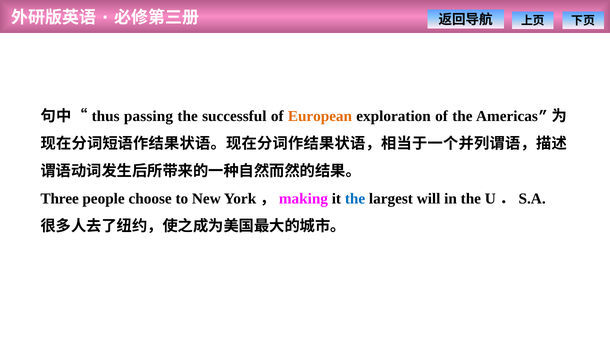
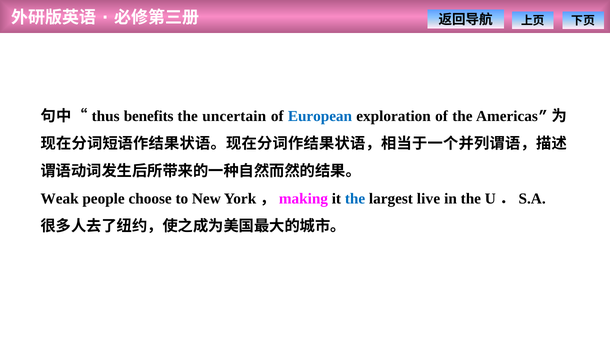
passing: passing -> benefits
successful: successful -> uncertain
European colour: orange -> blue
Three: Three -> Weak
will: will -> live
